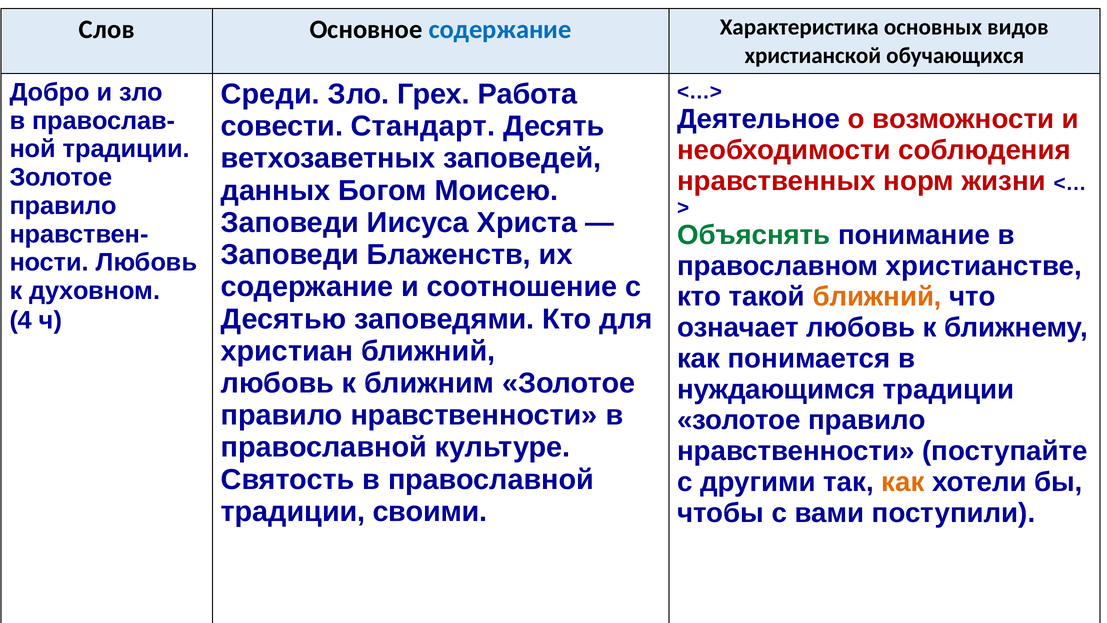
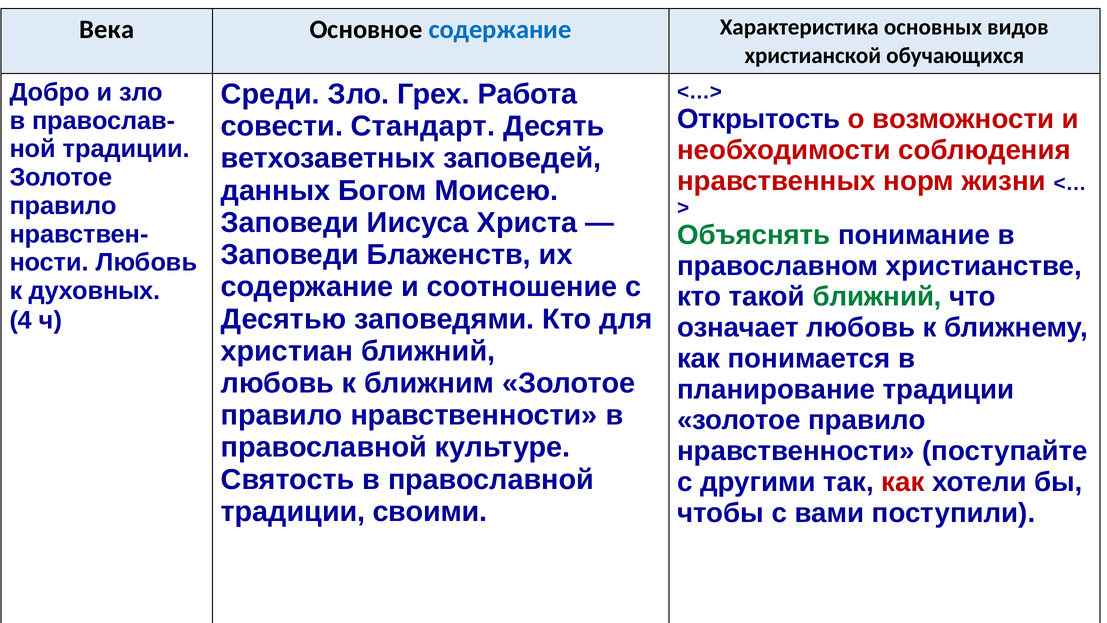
Слов: Слов -> Века
Деятельное: Деятельное -> Открытость
духовном: духовном -> духовных
ближний at (877, 297) colour: orange -> green
нуждающимся: нуждающимся -> планирование
как at (903, 482) colour: orange -> red
